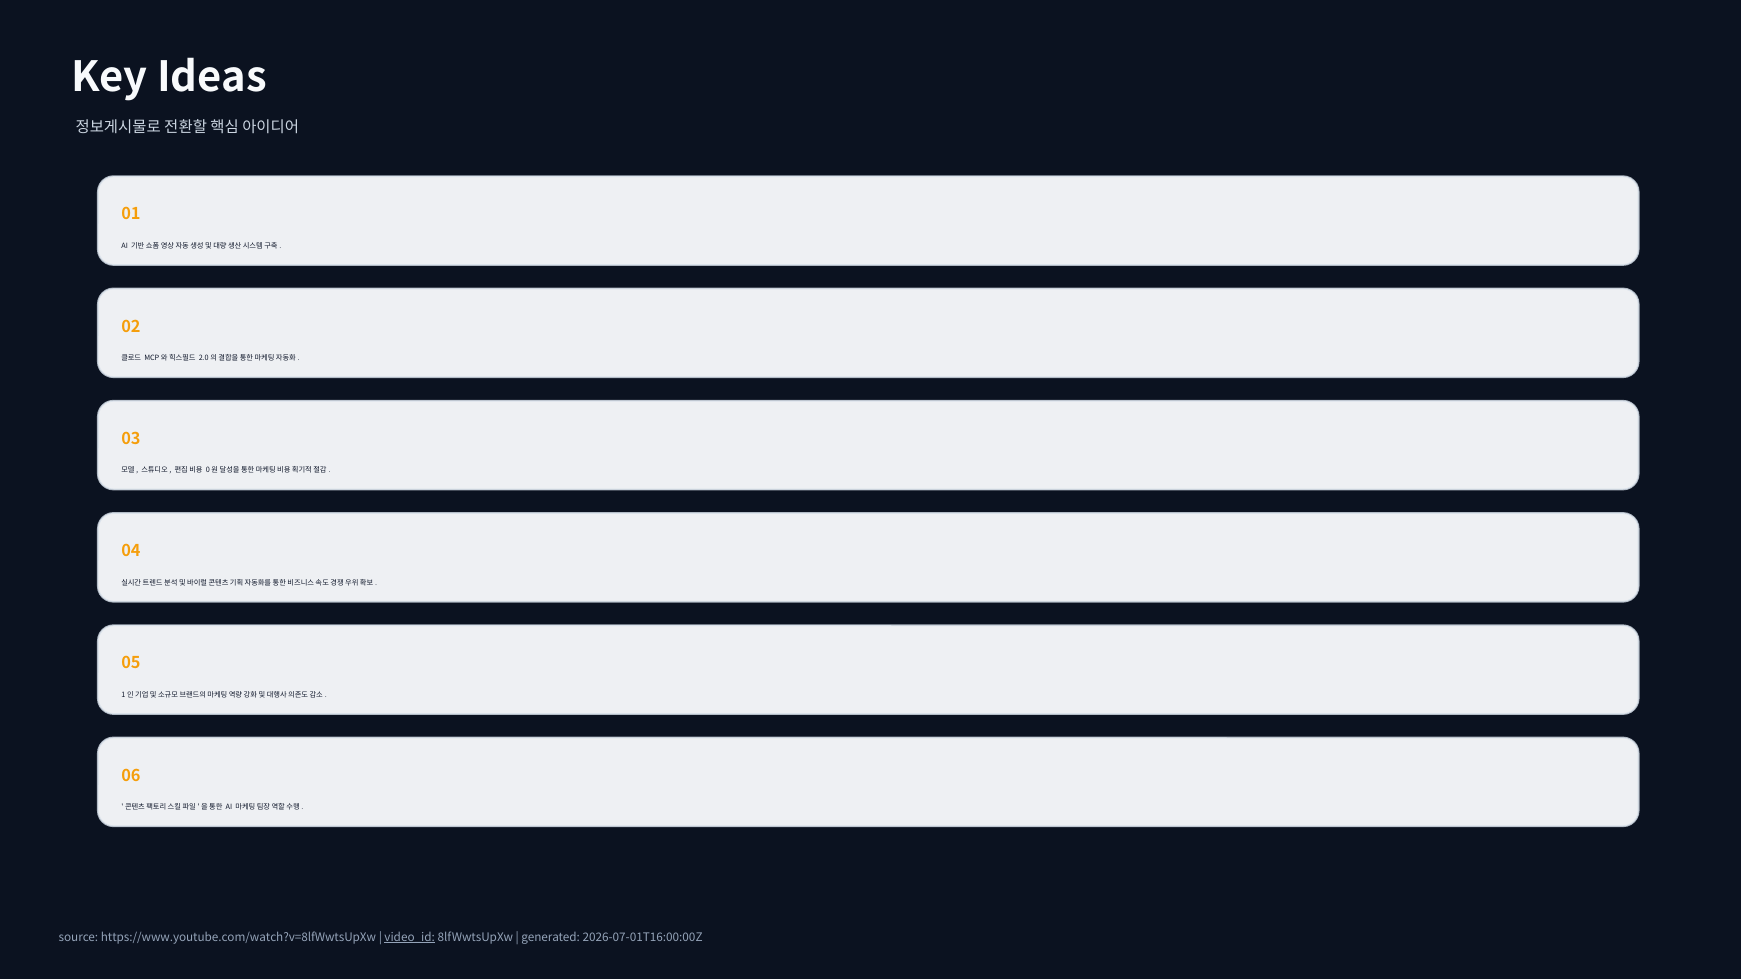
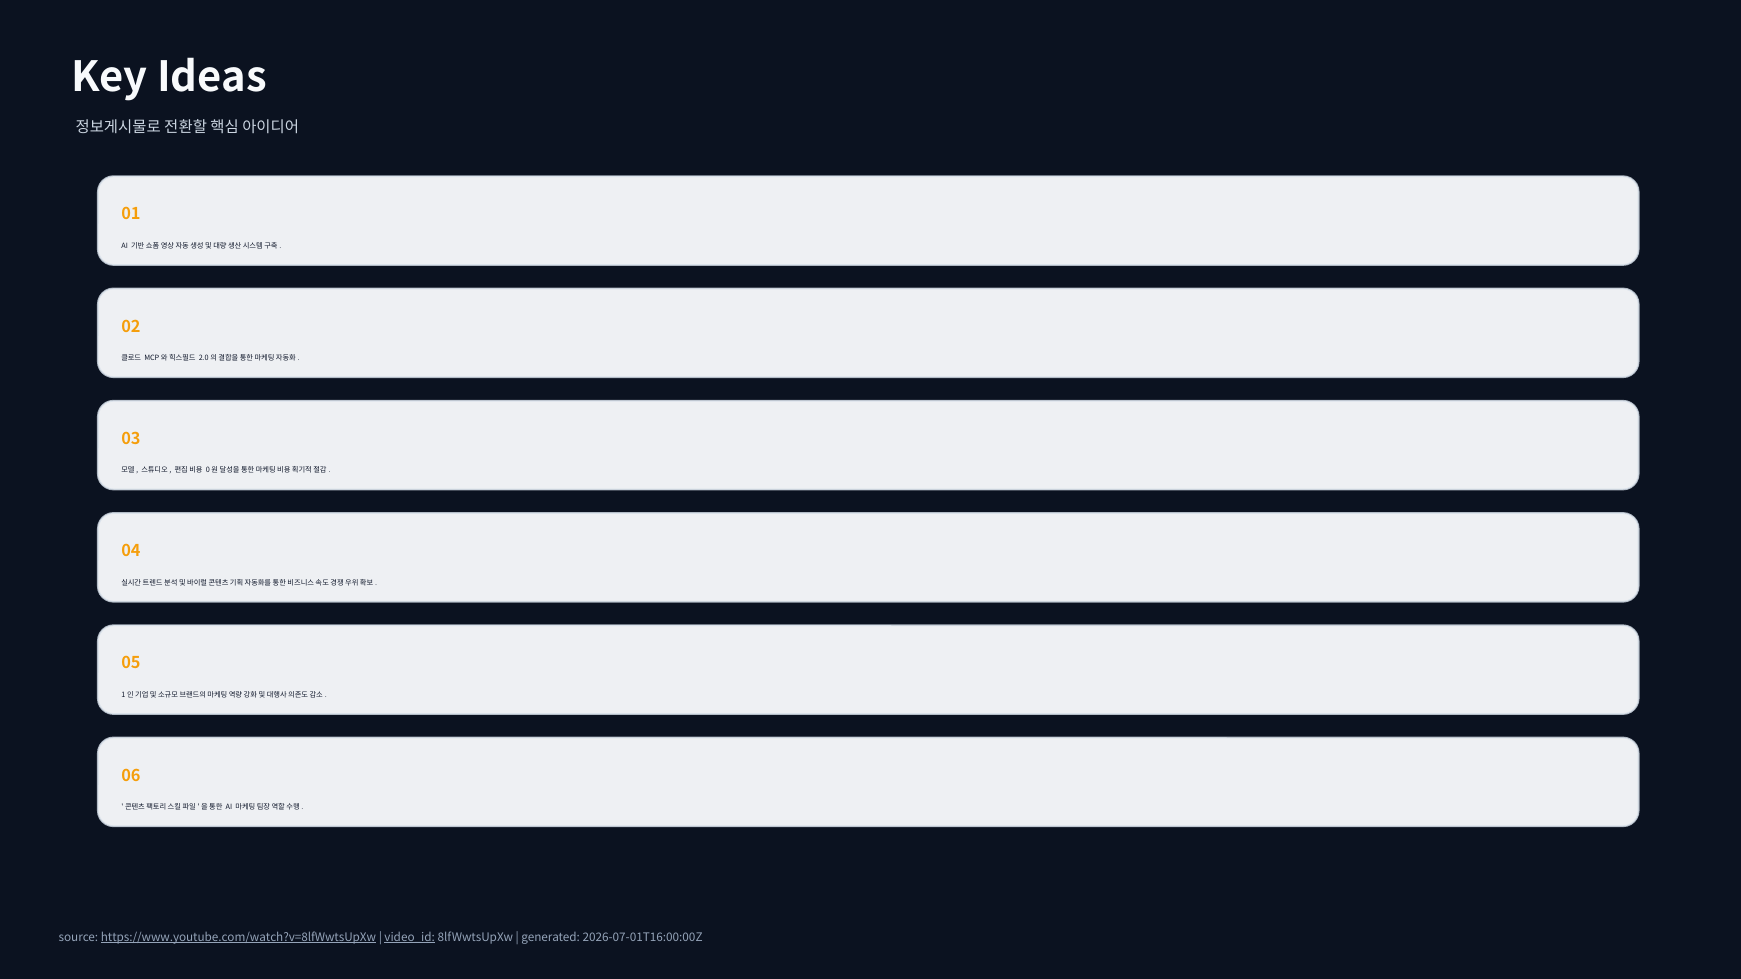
https://www.youtube.com/watch?v=8lfWwtsUpXw underline: none -> present
